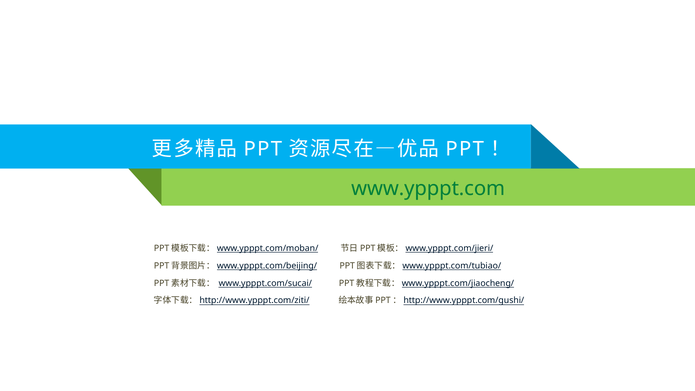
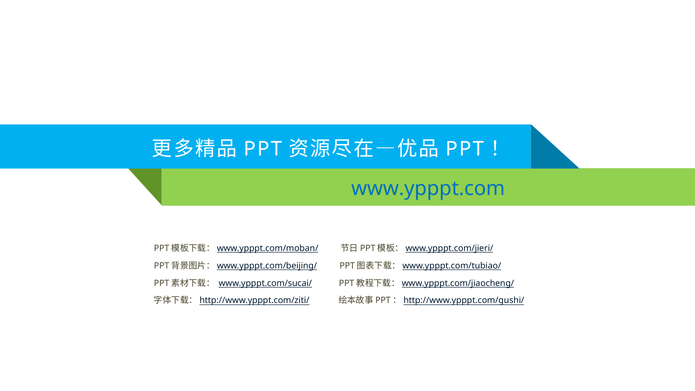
www.ypppt.com colour: green -> blue
